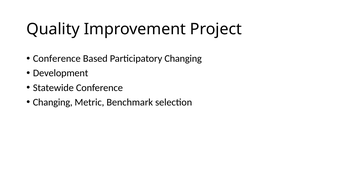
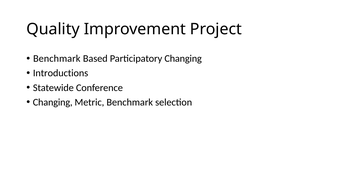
Conference at (57, 59): Conference -> Benchmark
Development: Development -> Introductions
